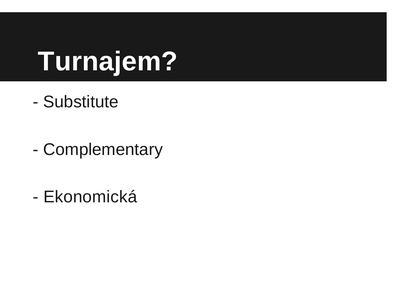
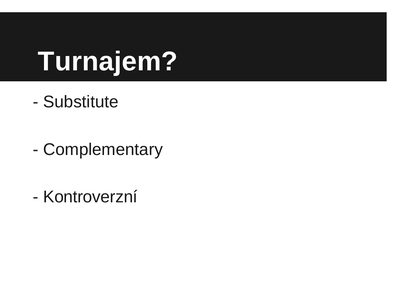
Ekonomická: Ekonomická -> Kontroverzní
